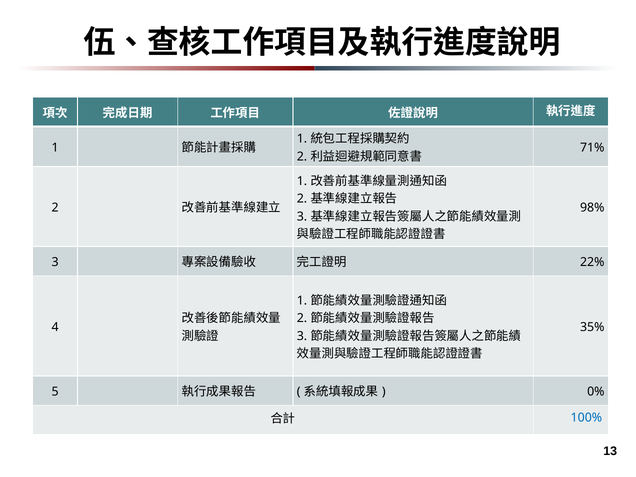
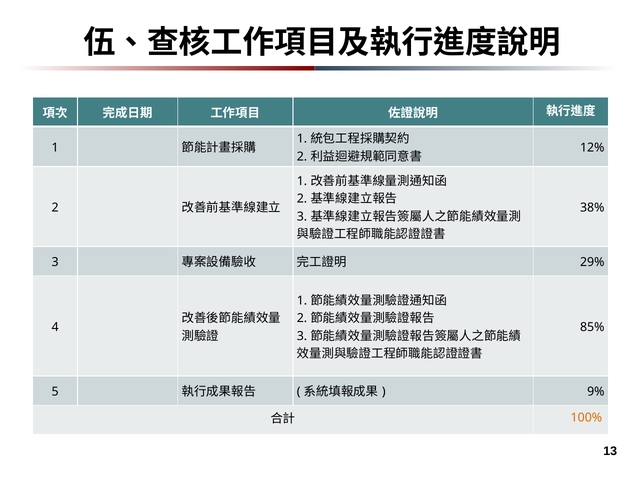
71%: 71% -> 12%
98%: 98% -> 38%
22%: 22% -> 29%
35%: 35% -> 85%
0%: 0% -> 9%
100% colour: blue -> orange
